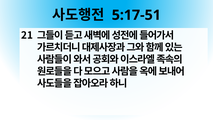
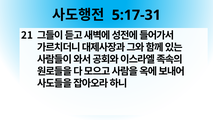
5:17-51: 5:17-51 -> 5:17-31
